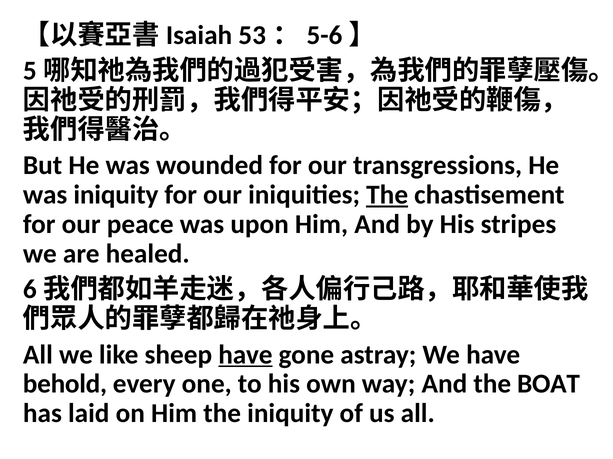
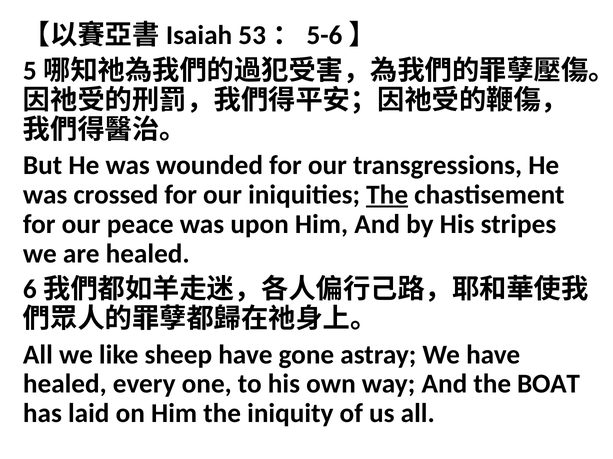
was iniquity: iniquity -> crossed
have at (245, 355) underline: present -> none
behold at (65, 385): behold -> healed
